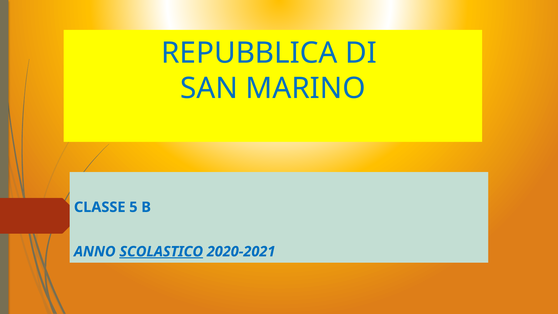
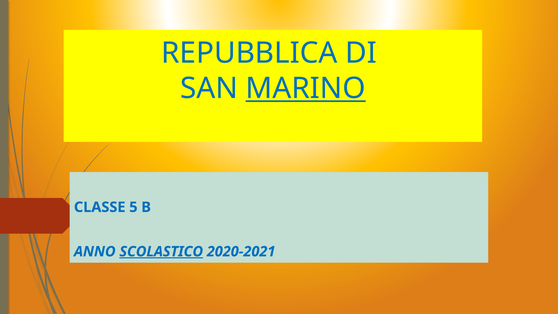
MARINO underline: none -> present
